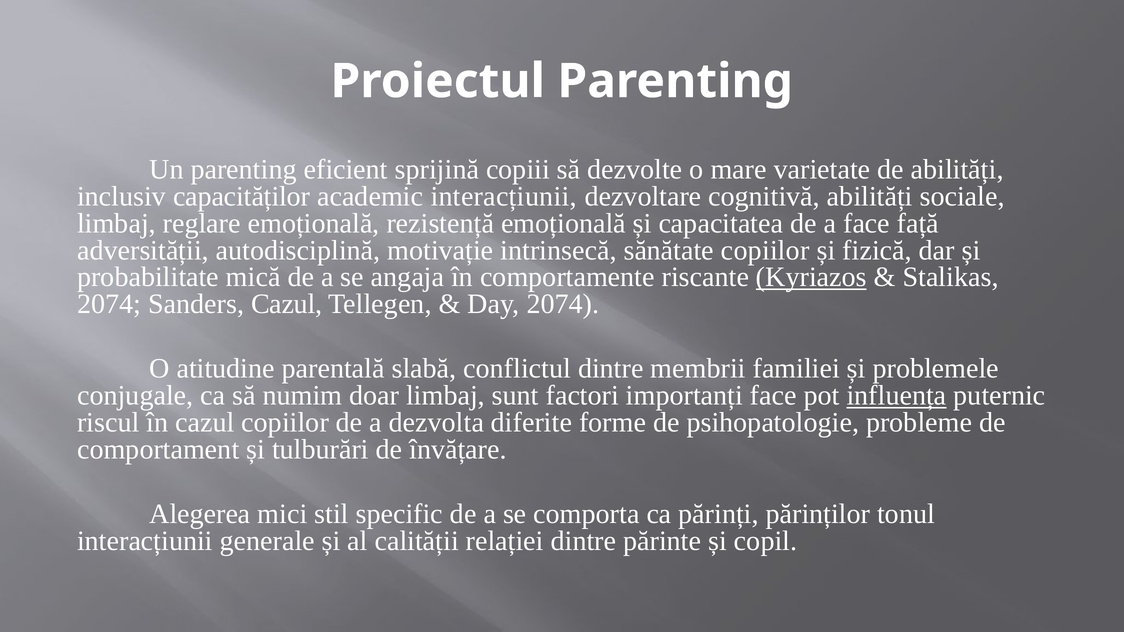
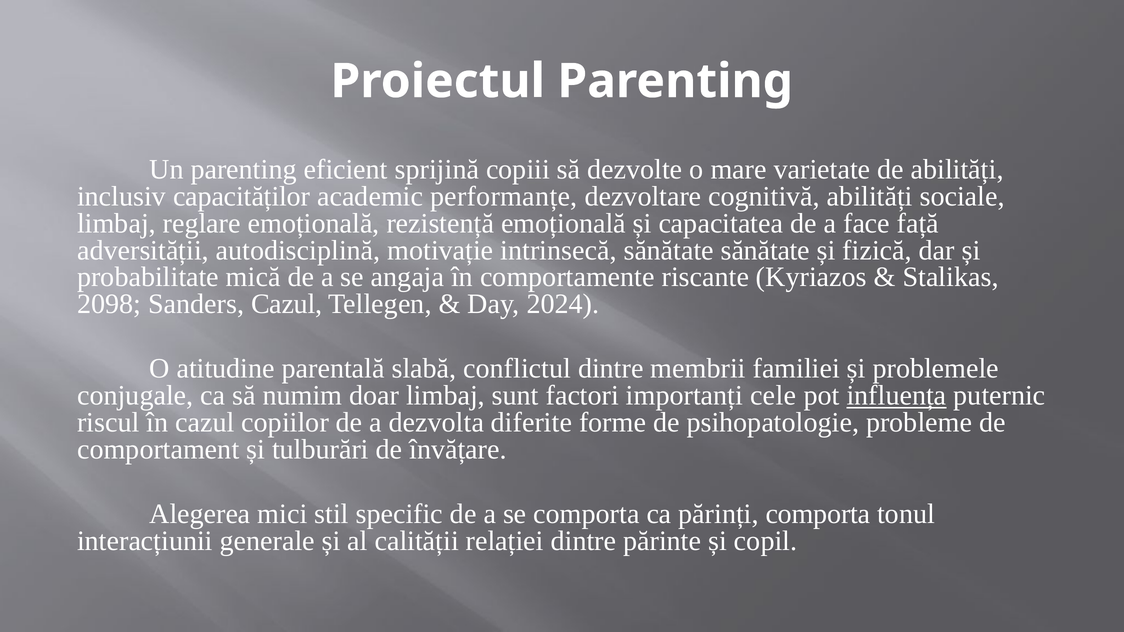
academic interacțiunii: interacțiunii -> performanțe
sănătate copiilor: copiilor -> sănătate
Kyriazos underline: present -> none
2074 at (109, 304): 2074 -> 2098
Day 2074: 2074 -> 2024
importanți face: face -> cele
părinți părinților: părinților -> comporta
